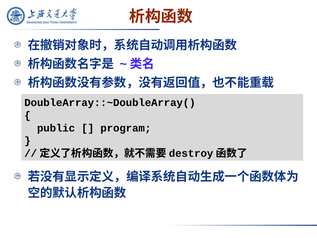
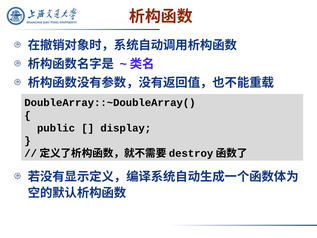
program: program -> display
